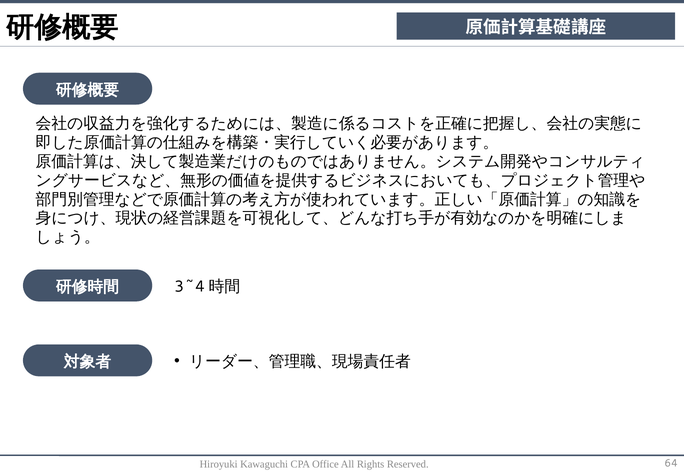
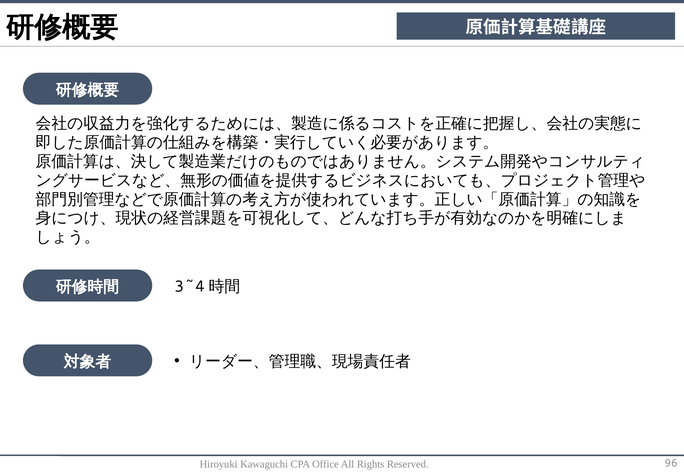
64: 64 -> 96
